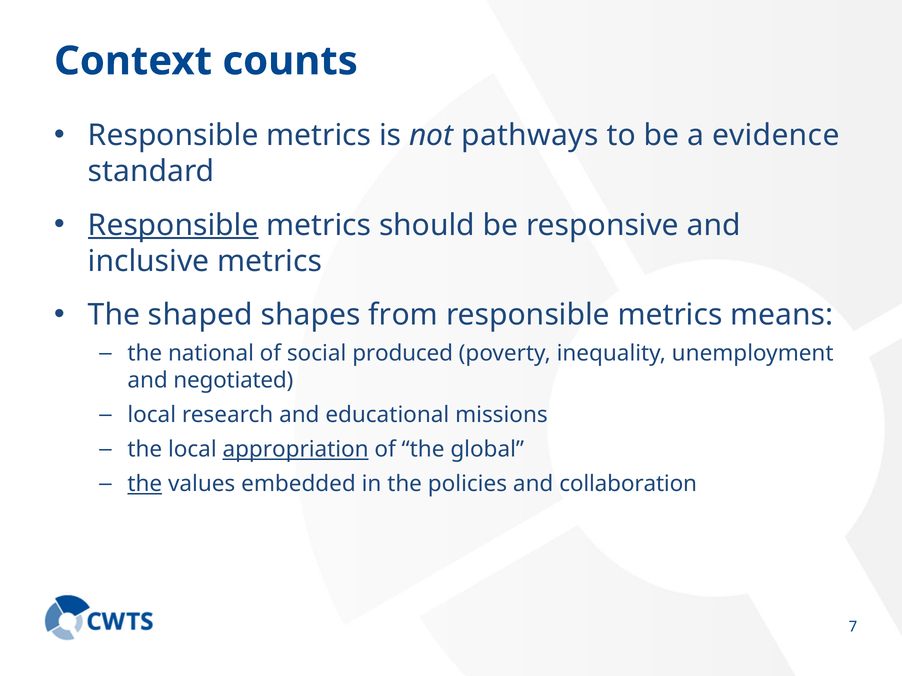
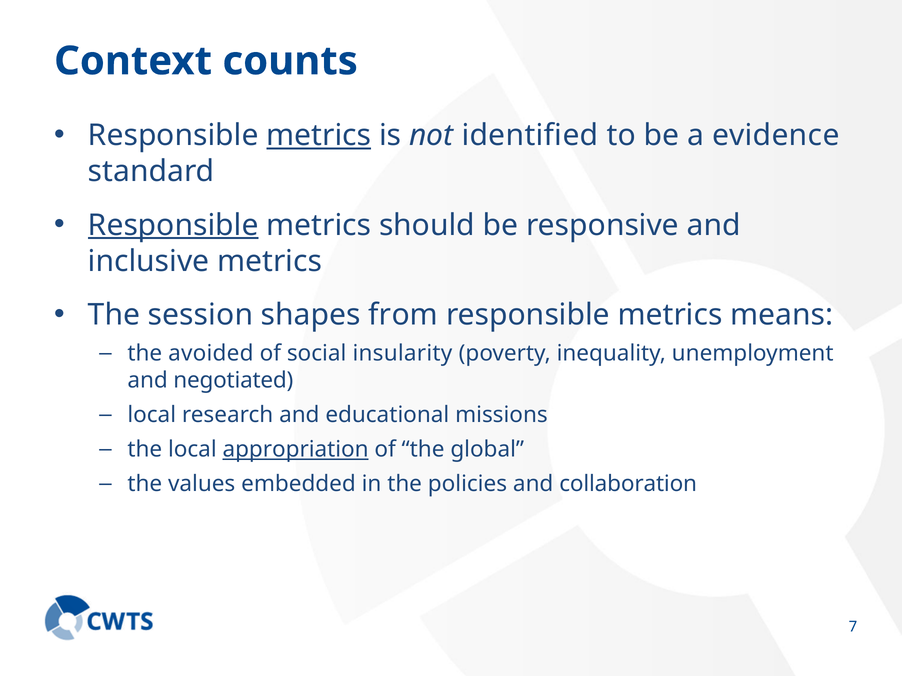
metrics at (319, 136) underline: none -> present
pathways: pathways -> identified
shaped: shaped -> session
national: national -> avoided
produced: produced -> insularity
the at (145, 484) underline: present -> none
